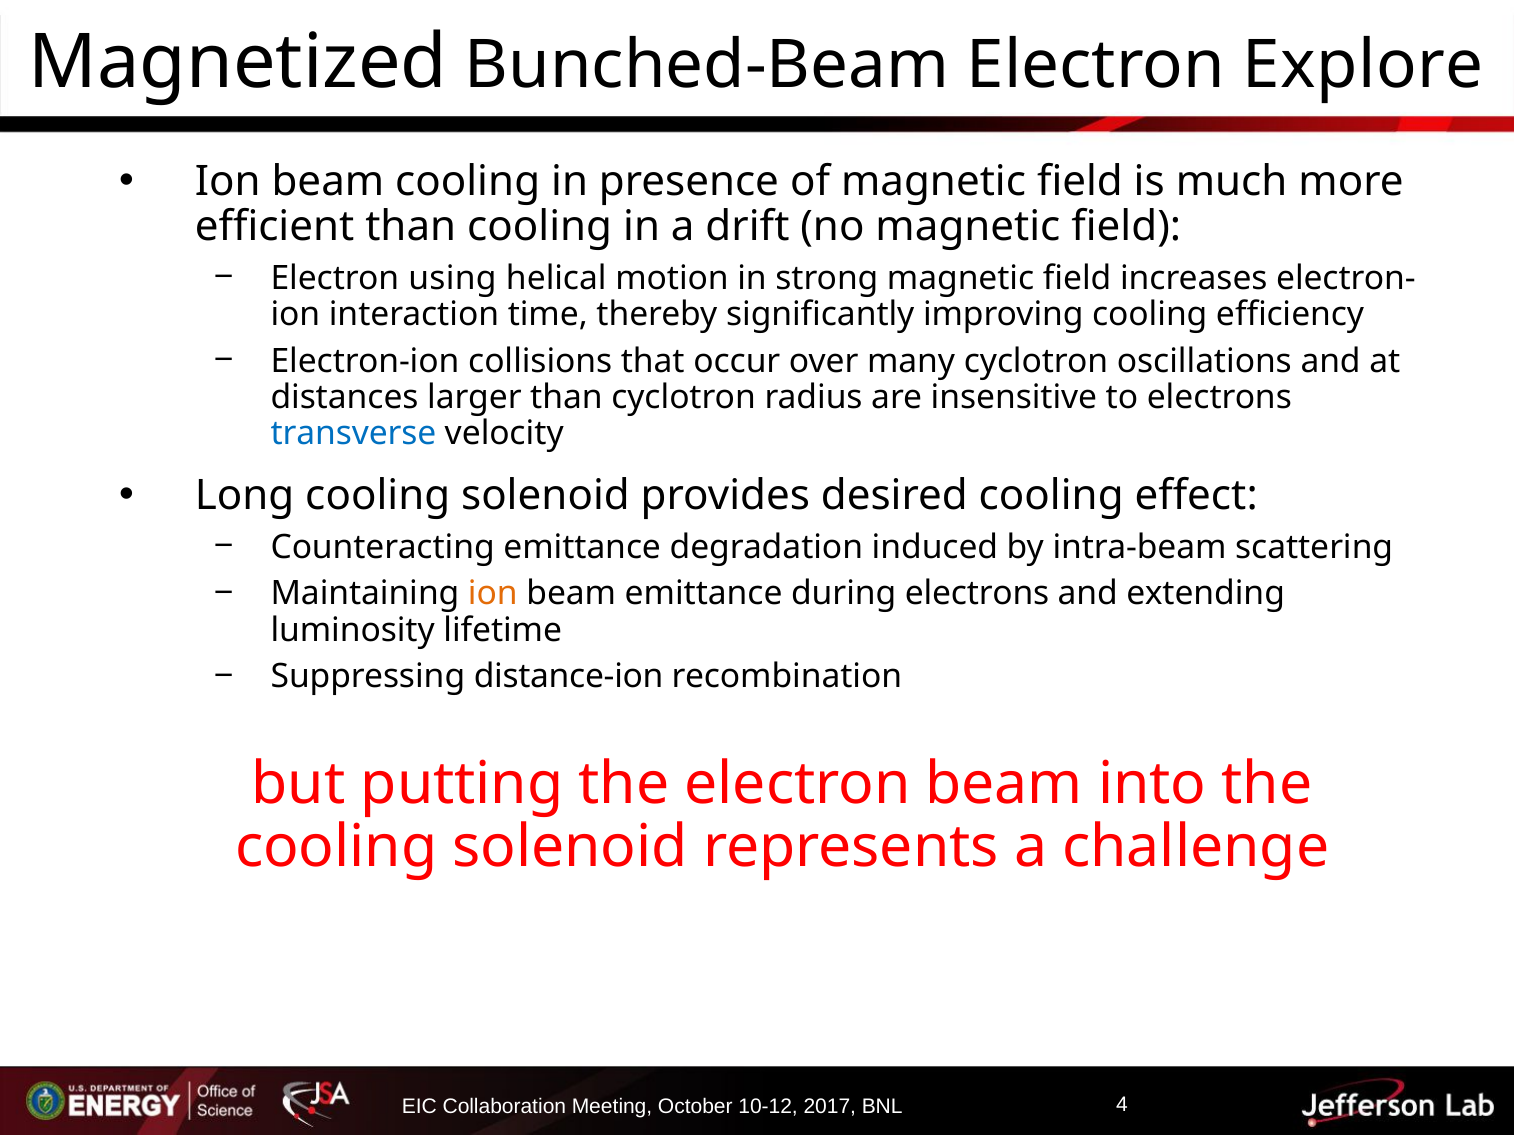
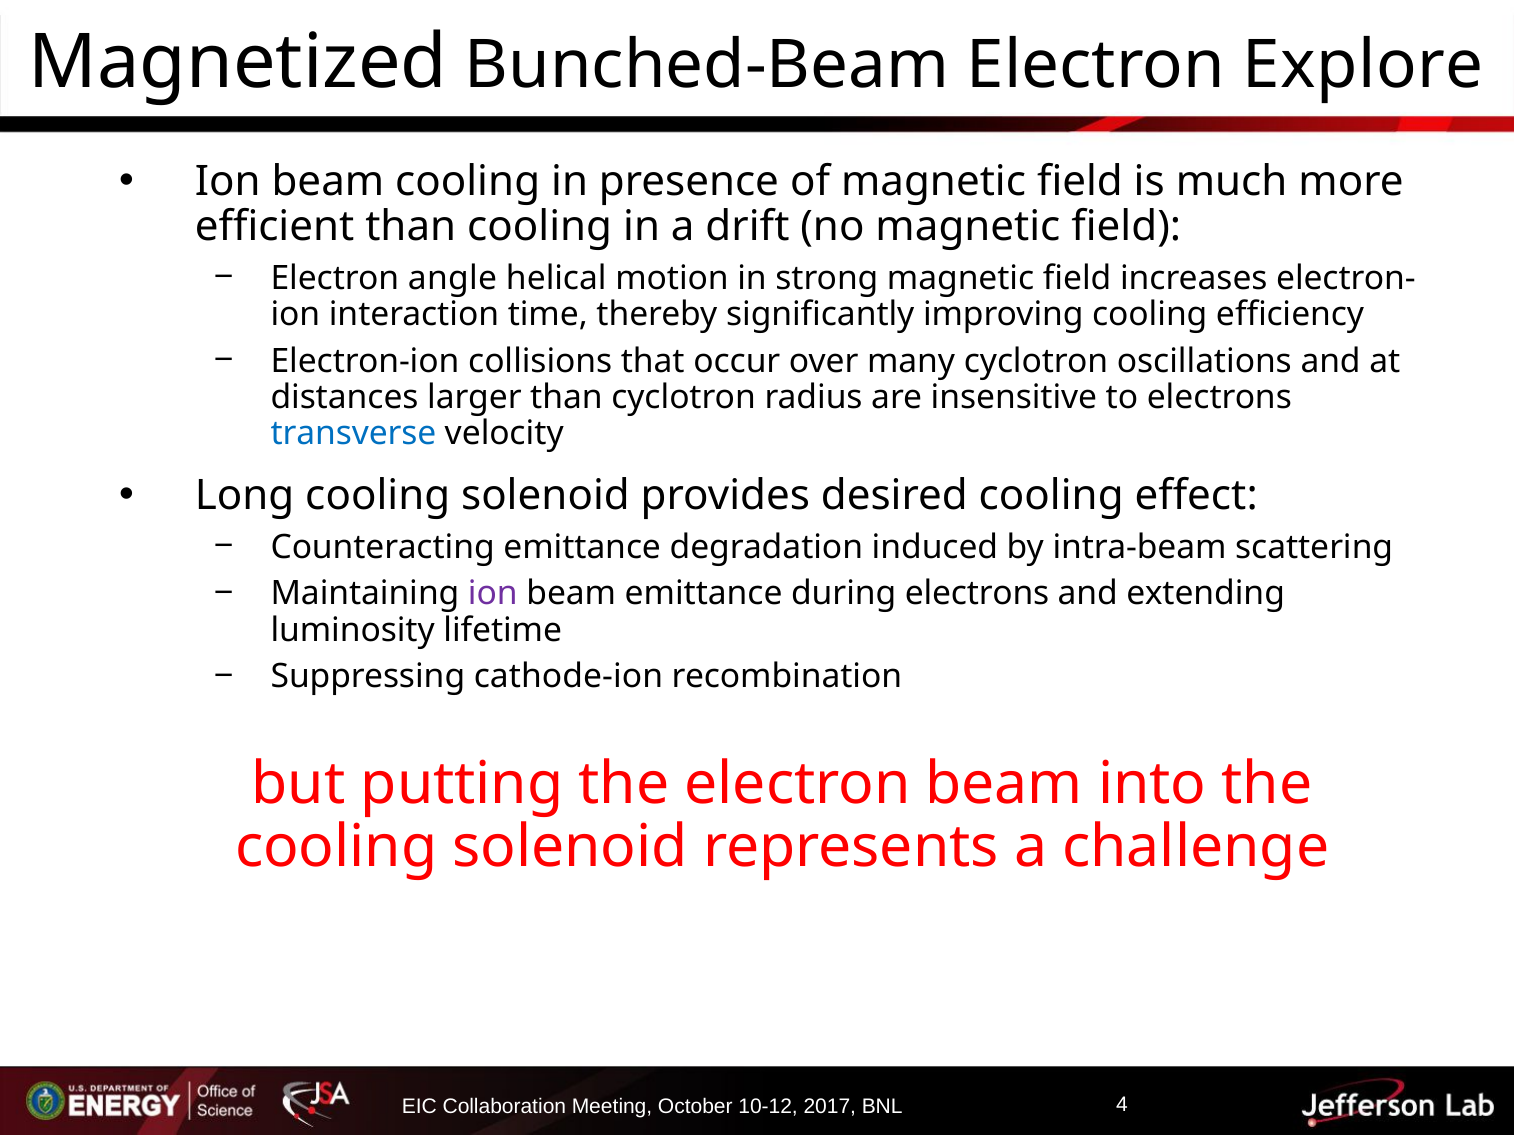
using: using -> angle
ion at (493, 594) colour: orange -> purple
distance-ion: distance-ion -> cathode-ion
